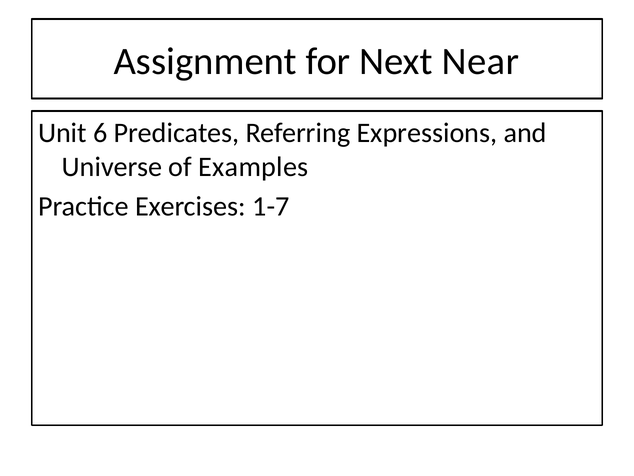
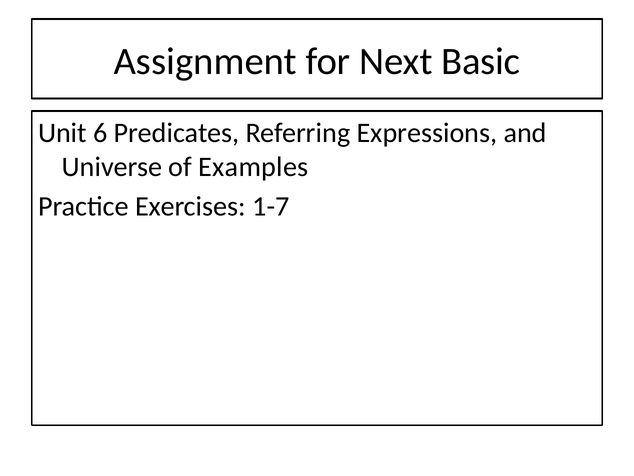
Near: Near -> Basic
